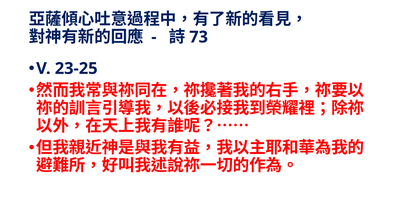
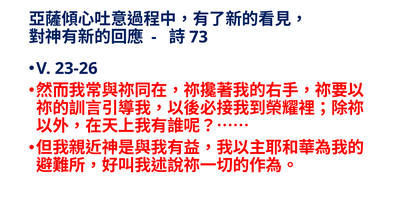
23-25: 23-25 -> 23-26
